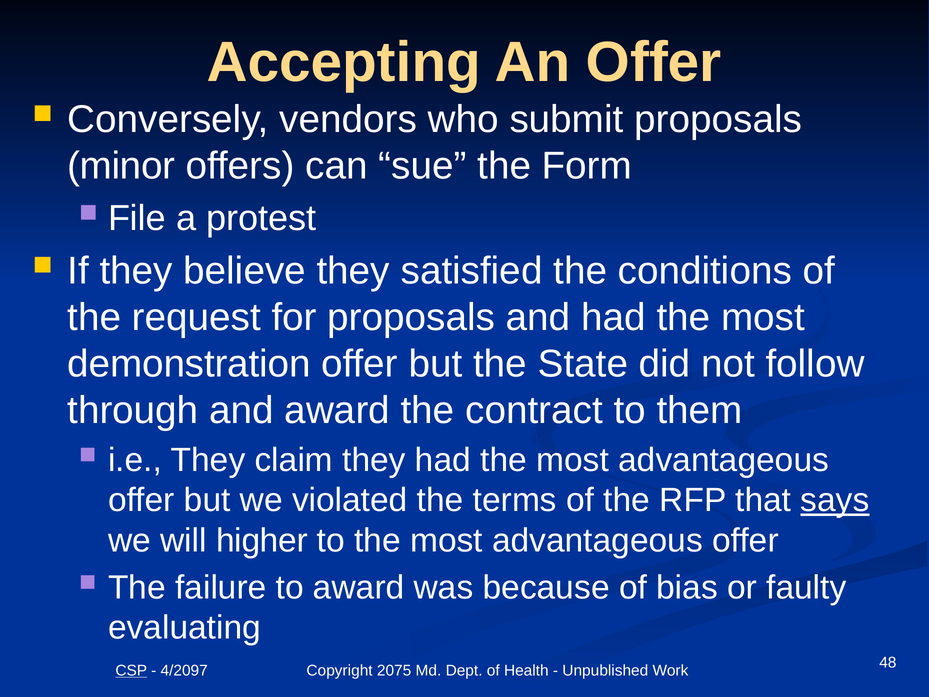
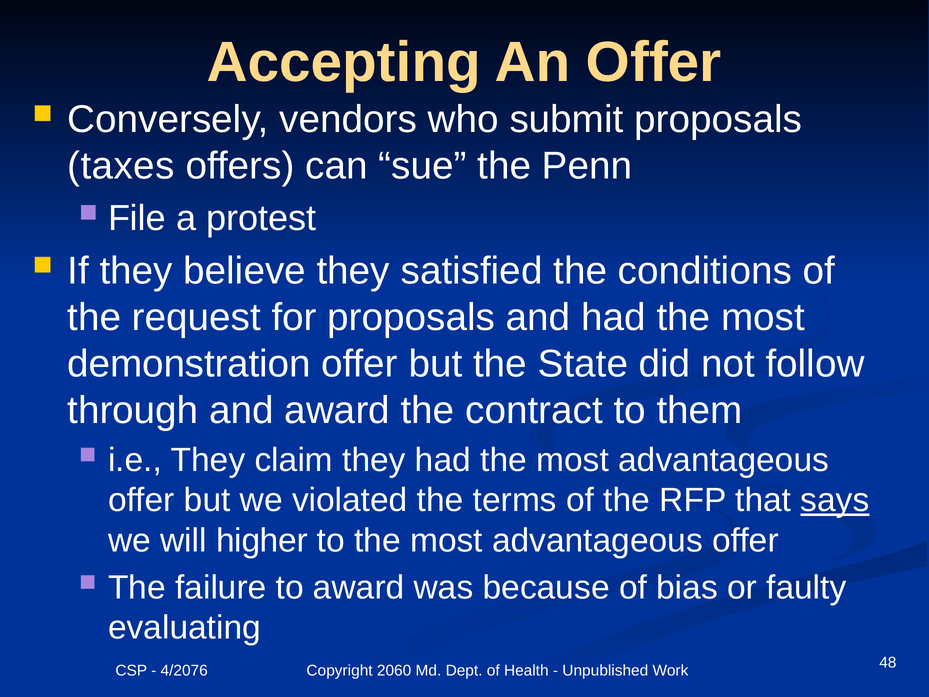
minor: minor -> taxes
Form: Form -> Penn
CSP underline: present -> none
4/2097: 4/2097 -> 4/2076
2075: 2075 -> 2060
